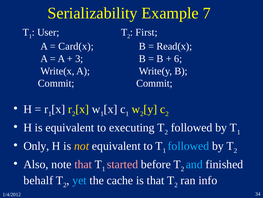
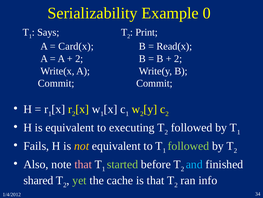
7: 7 -> 0
User: User -> Says
First: First -> Print
3 at (79, 59): 3 -> 2
6 at (178, 59): 6 -> 2
Only: Only -> Fails
followed at (188, 146) colour: light blue -> light green
started colour: pink -> light green
behalf: behalf -> shared
yet colour: light blue -> light green
